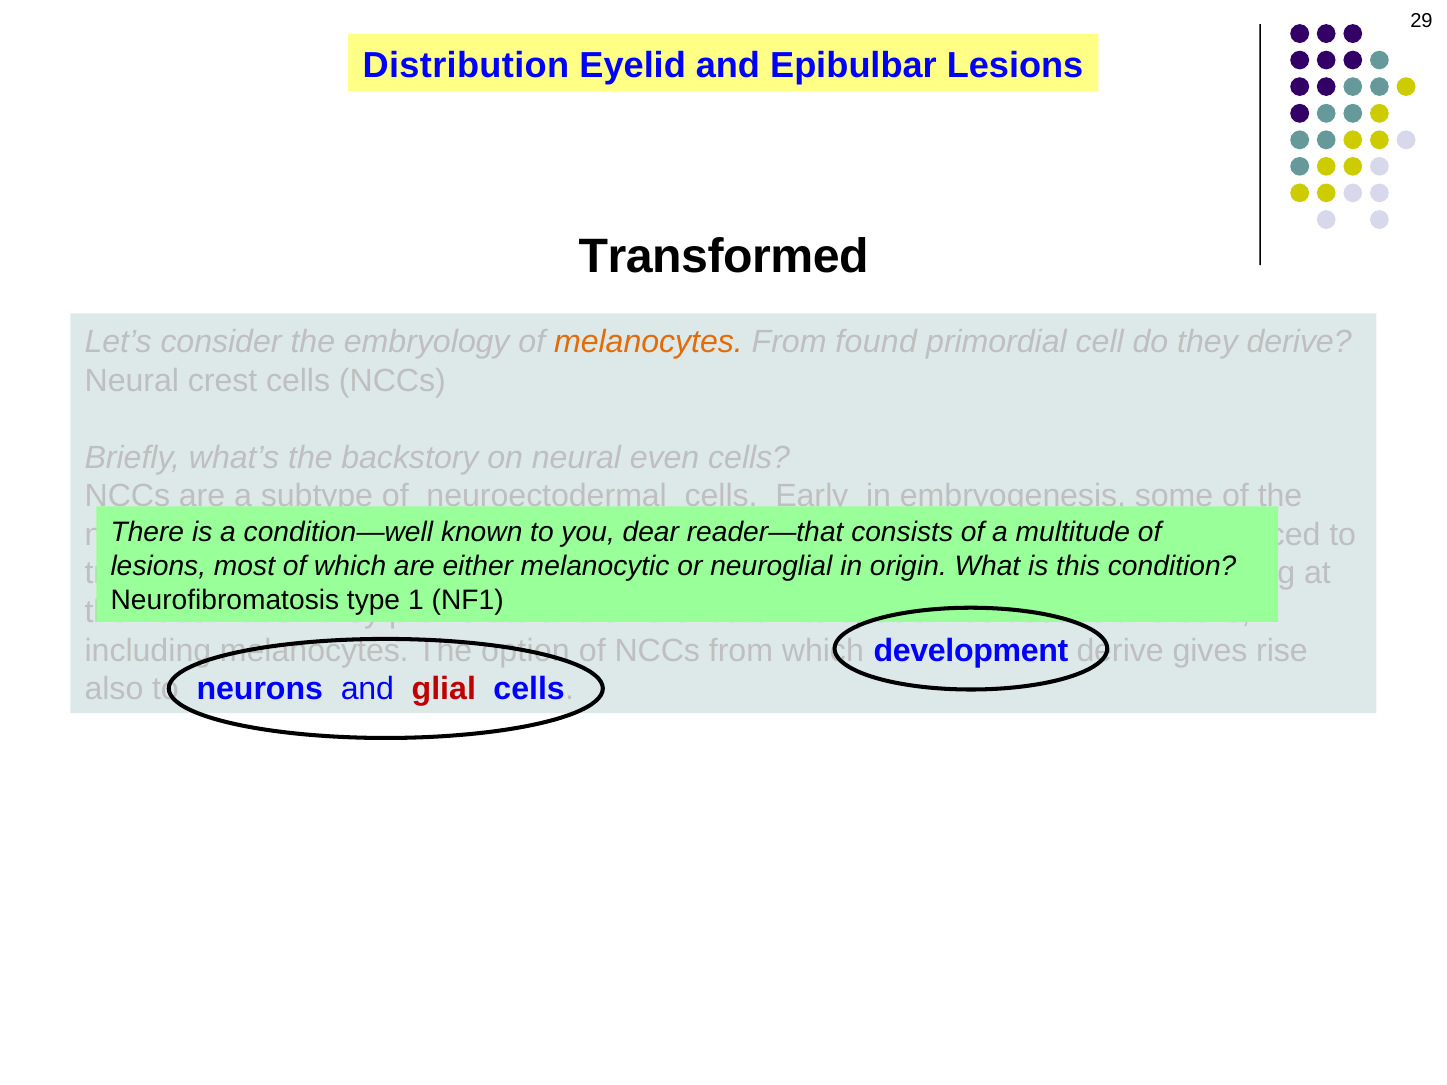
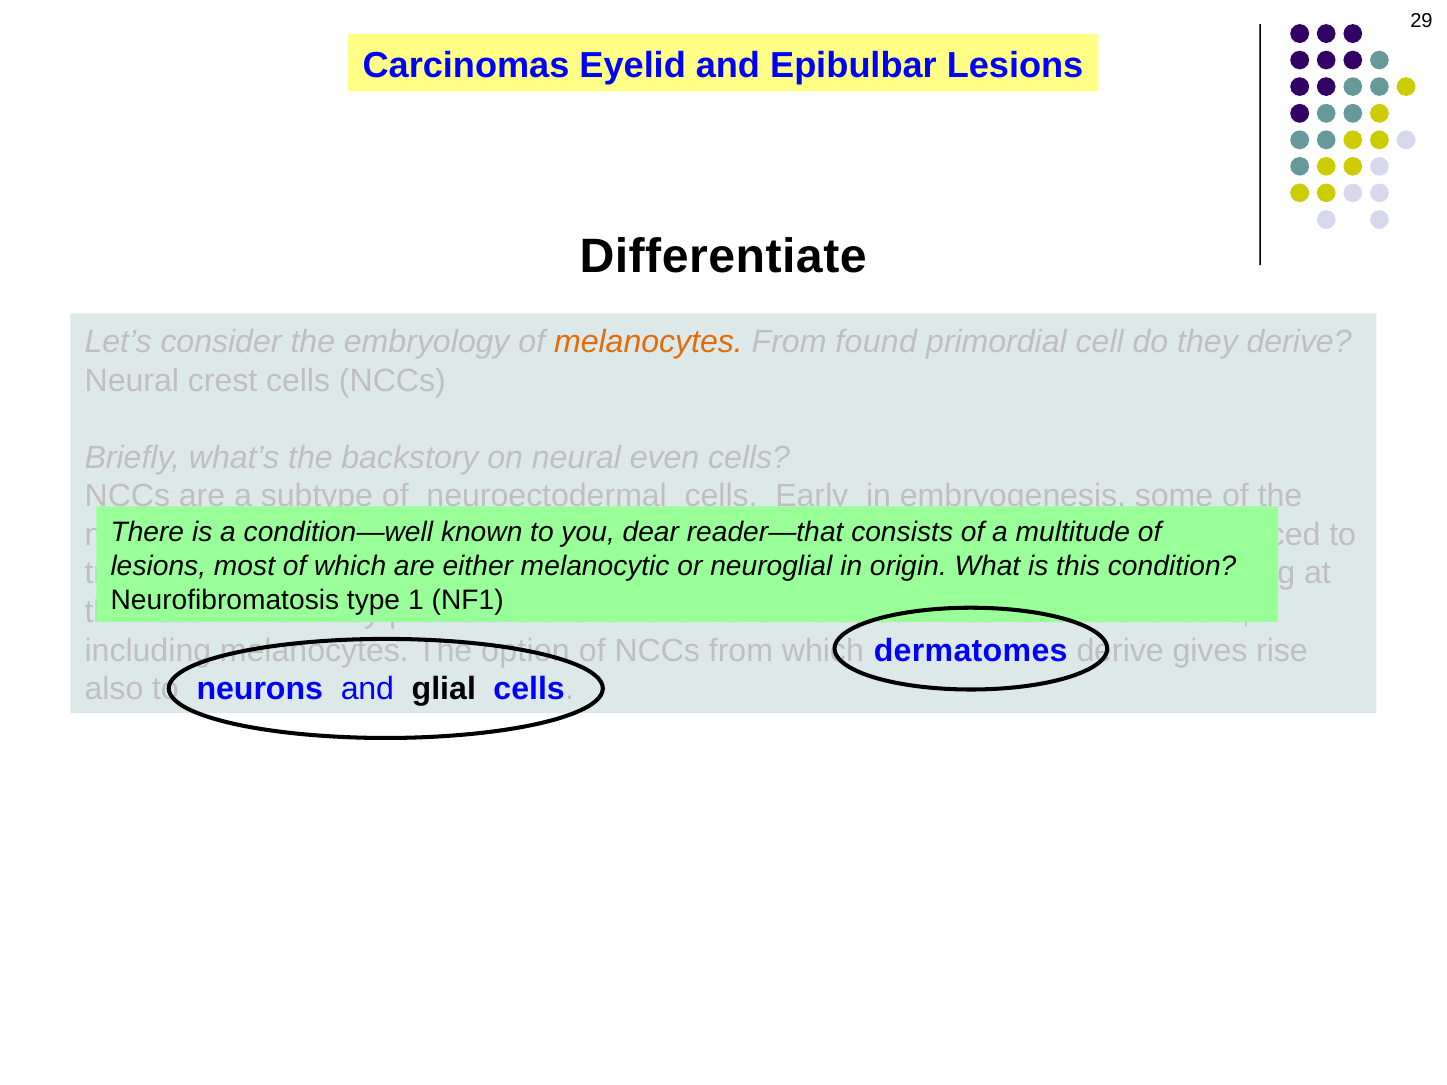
Distribution: Distribution -> Carcinomas
Transformed at (724, 256): Transformed -> Differentiate
development: development -> dermatomes
glial colour: red -> black
